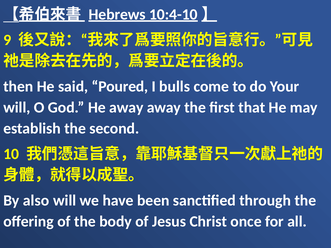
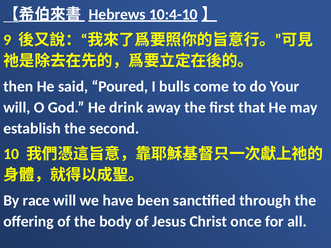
He away: away -> drink
also: also -> race
